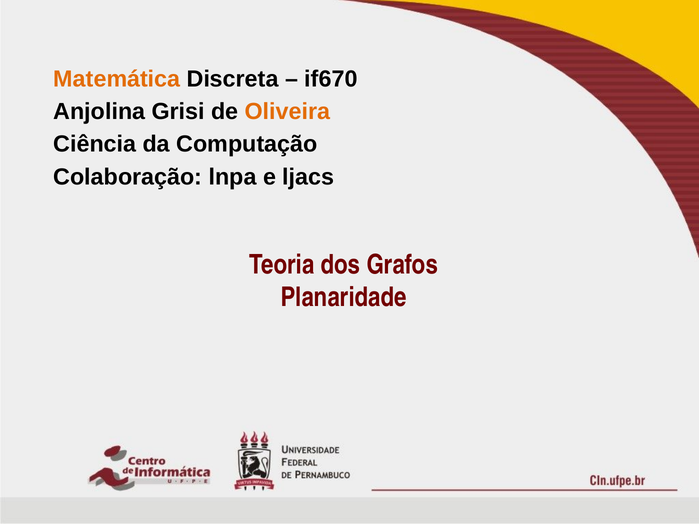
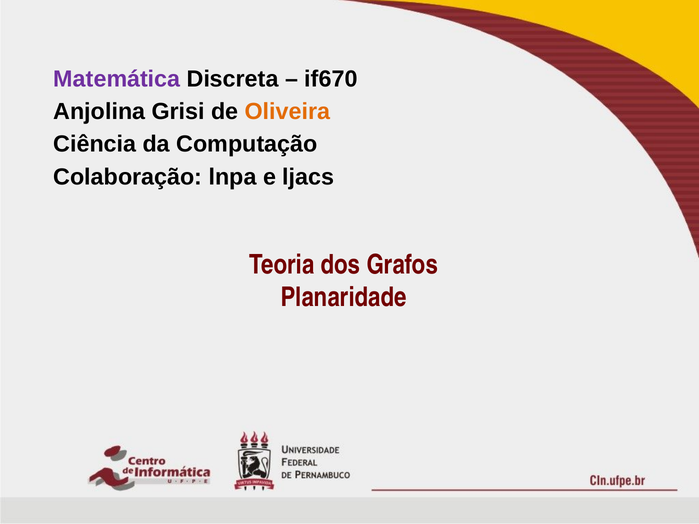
Matemática colour: orange -> purple
